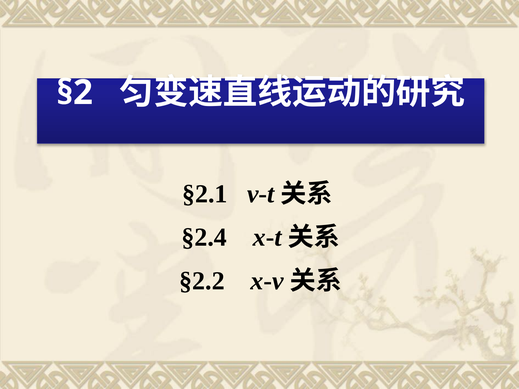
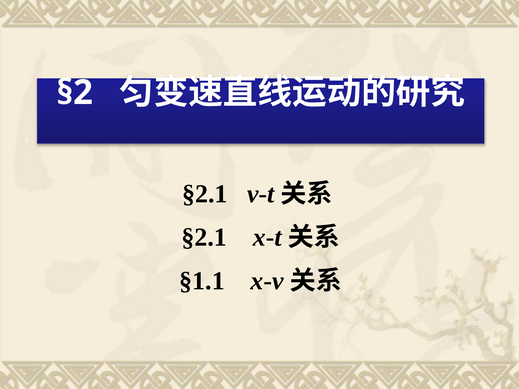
§2.4 at (204, 238): §2.4 -> §2.1
§2.2: §2.2 -> §1.1
